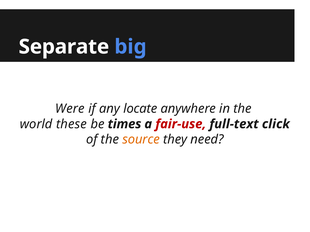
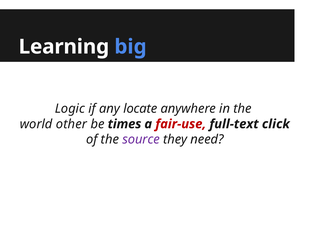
Separate: Separate -> Learning
Were: Were -> Logic
these: these -> other
source colour: orange -> purple
